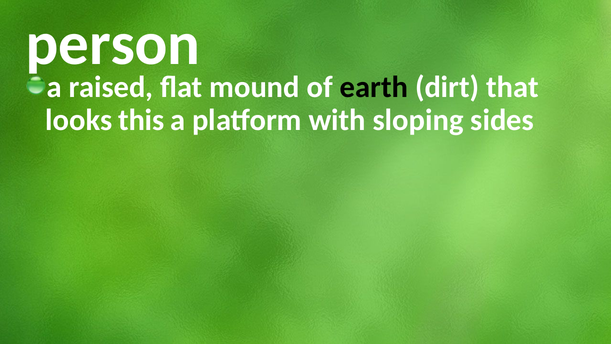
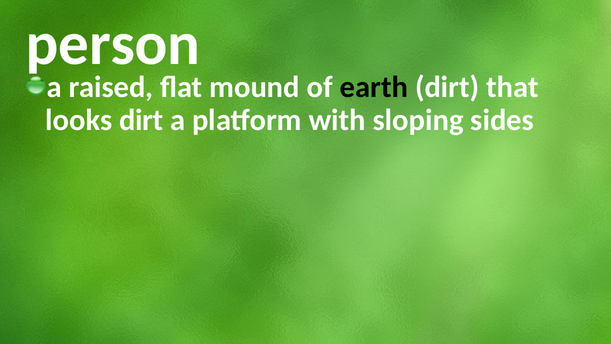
looks this: this -> dirt
